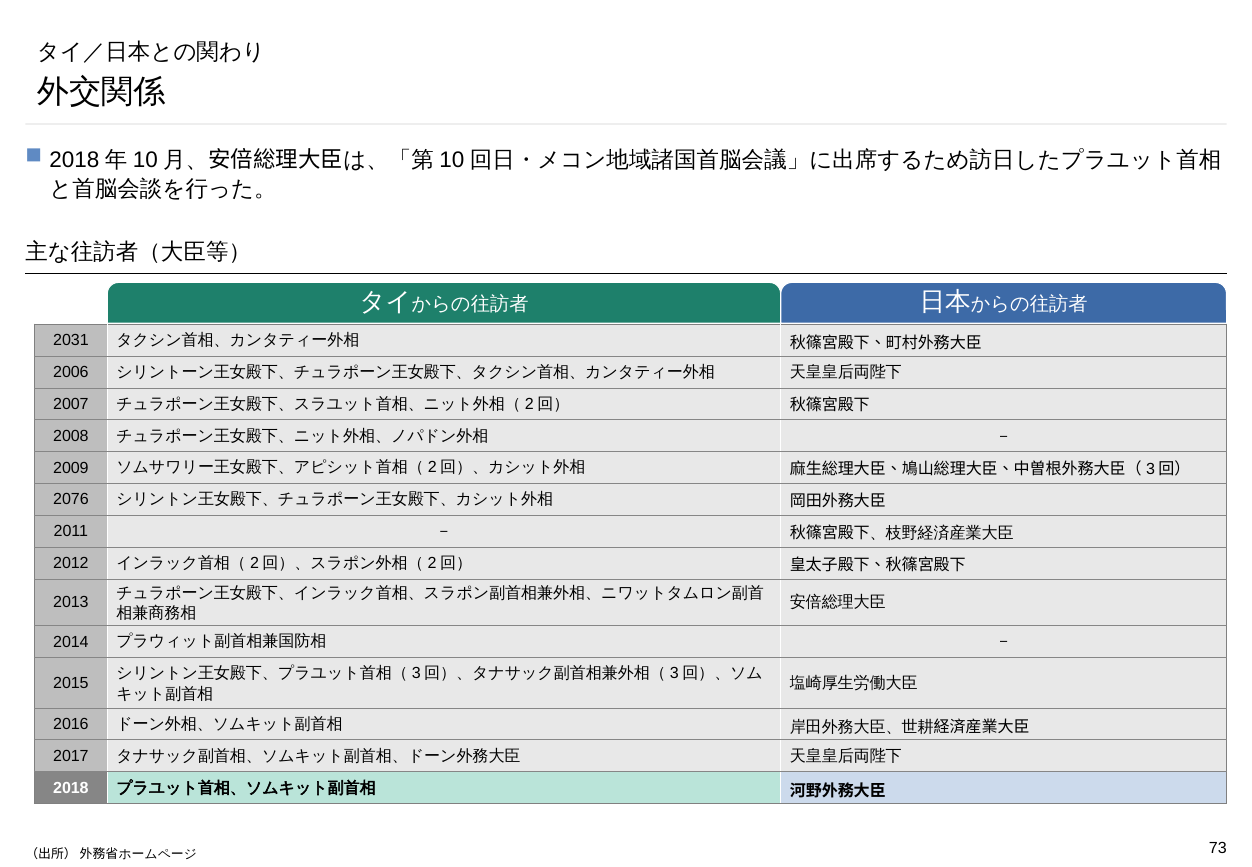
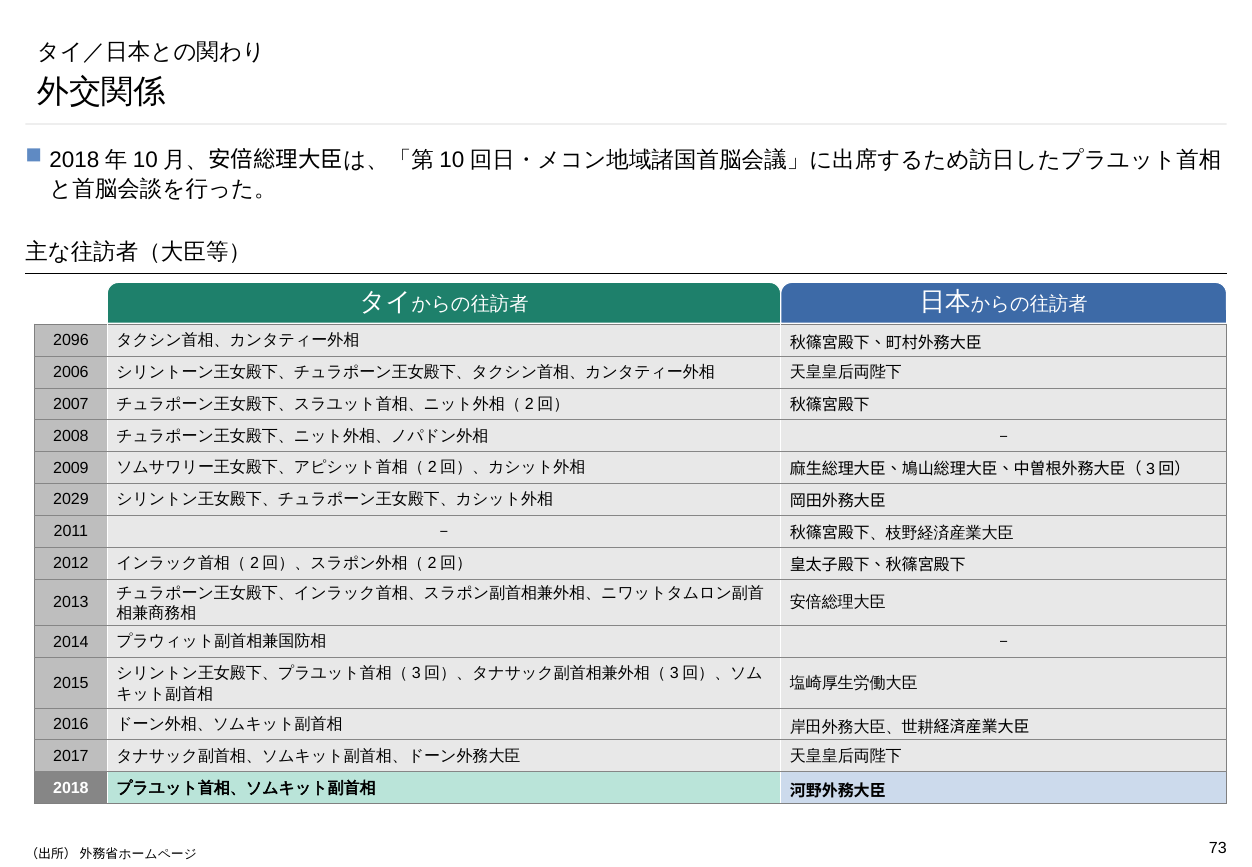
2031: 2031 -> 2096
2076: 2076 -> 2029
